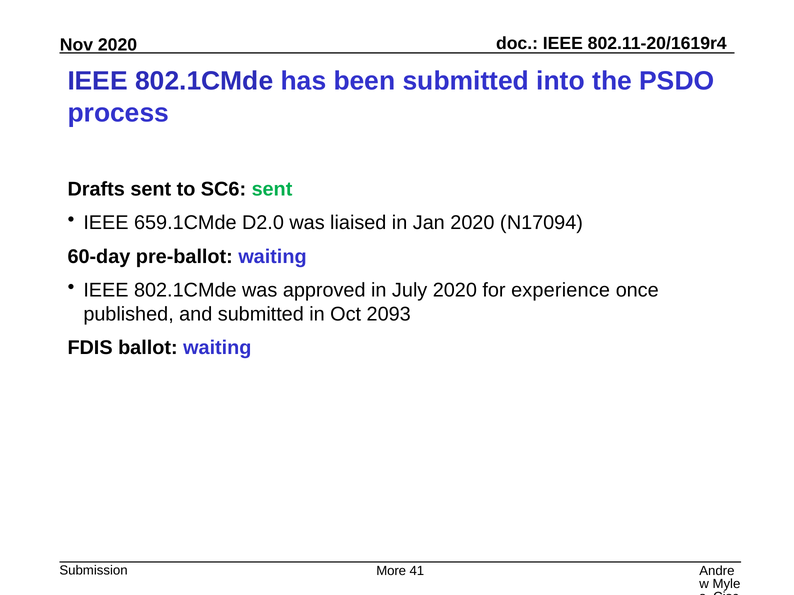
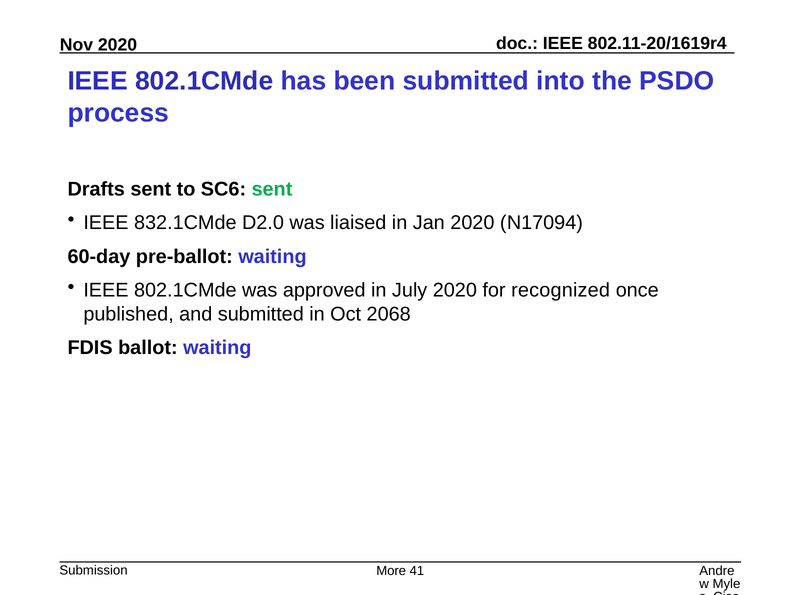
659.1CMde: 659.1CMde -> 832.1CMde
experience: experience -> recognized
2093: 2093 -> 2068
